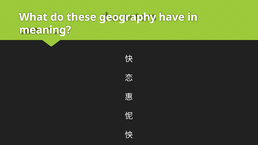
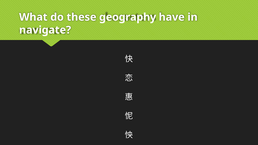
meaning: meaning -> navigate
